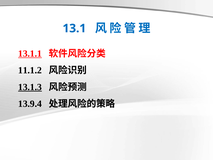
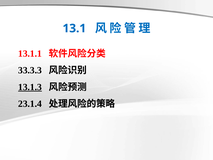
13.1.1 underline: present -> none
11.1.2: 11.1.2 -> 33.3.3
13.9.4: 13.9.4 -> 23.1.4
